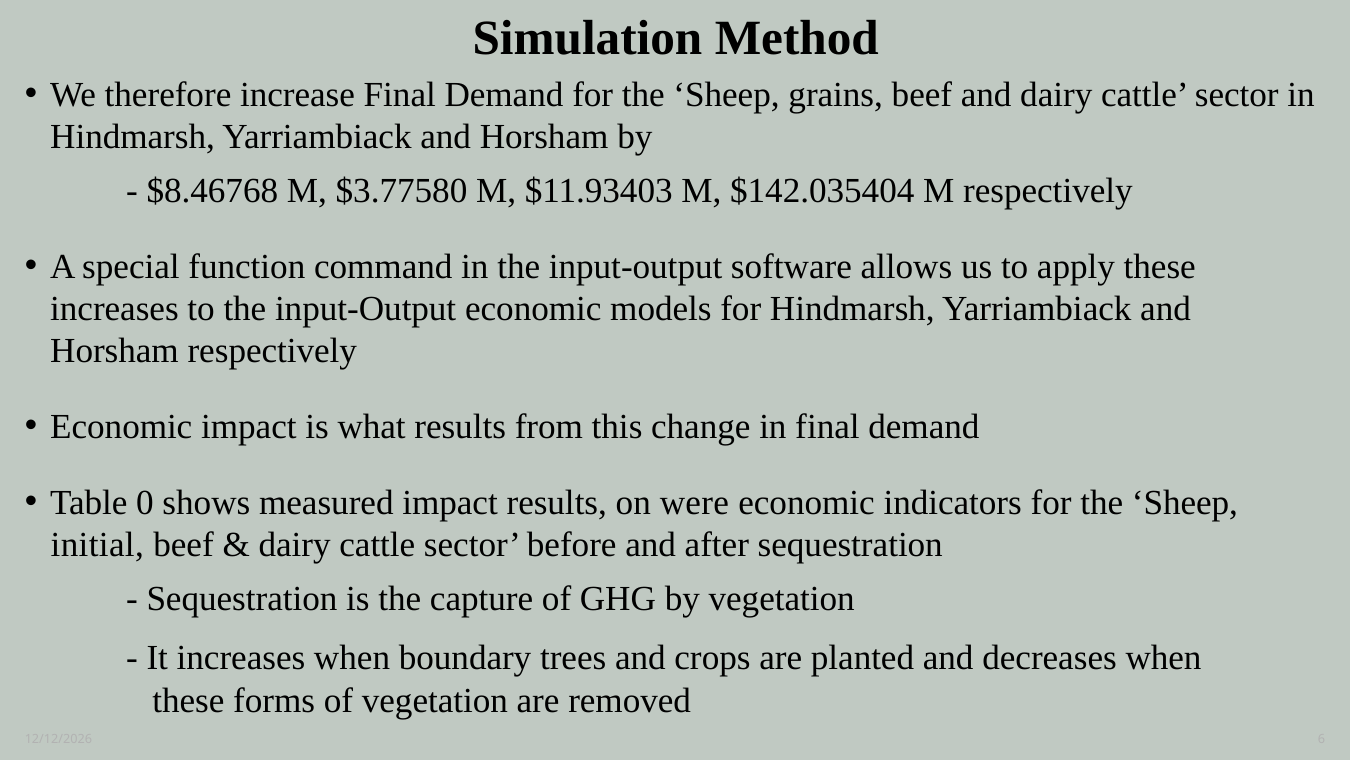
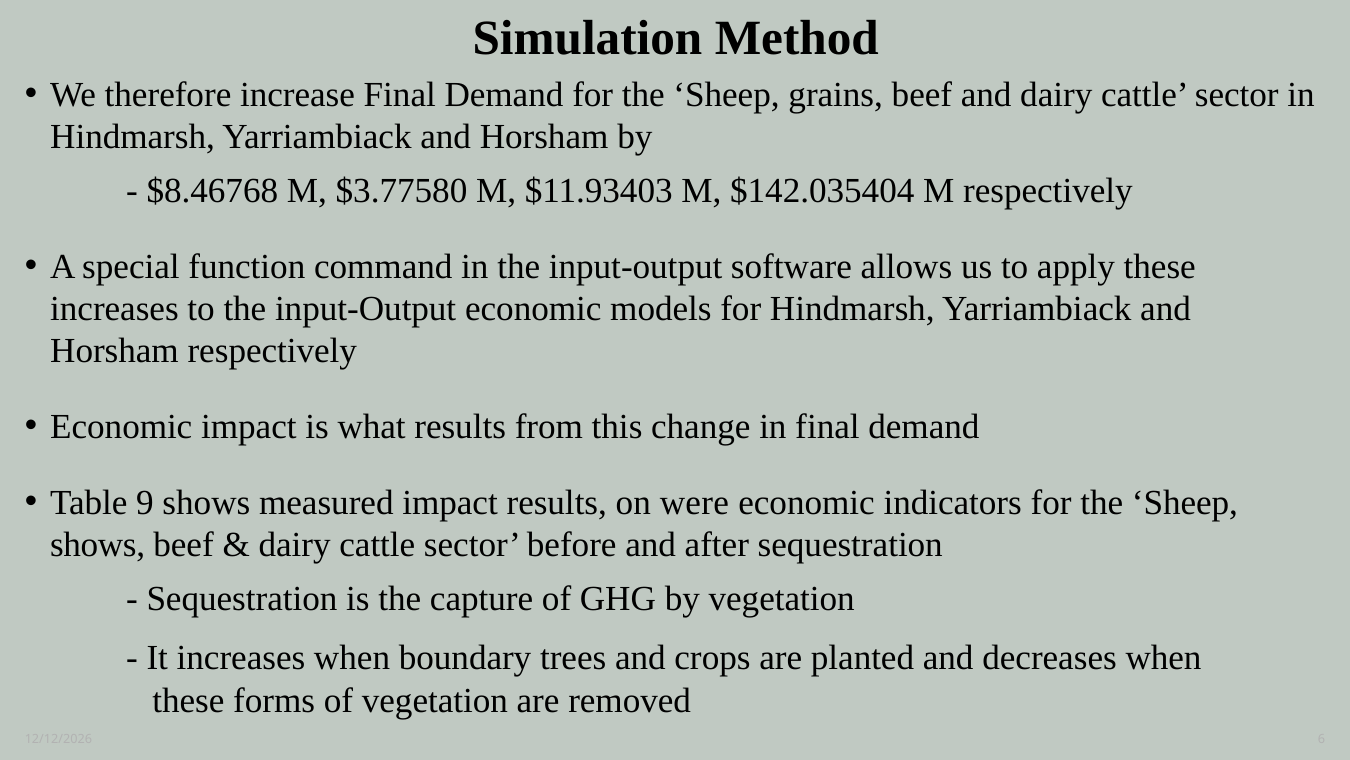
0: 0 -> 9
initial at (97, 545): initial -> shows
